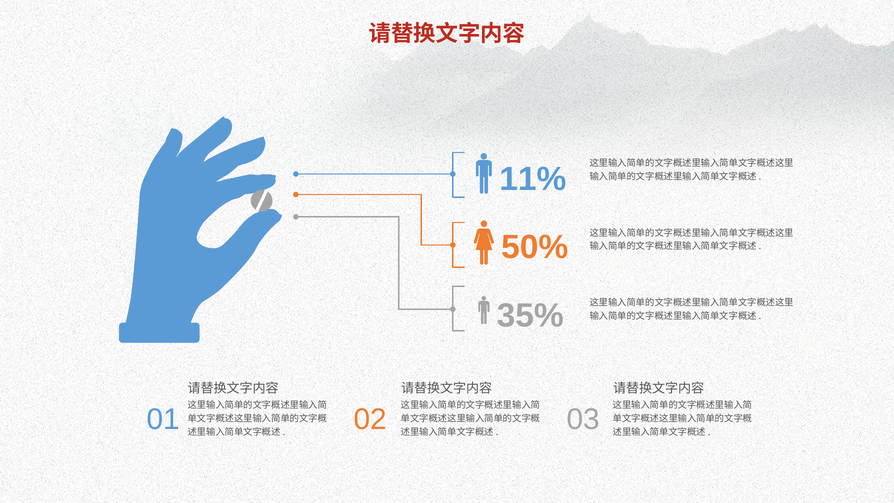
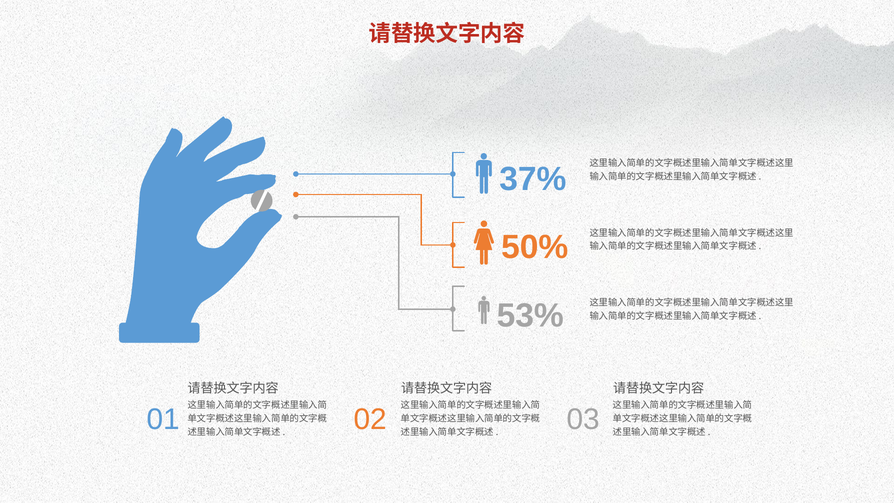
11%: 11% -> 37%
35%: 35% -> 53%
